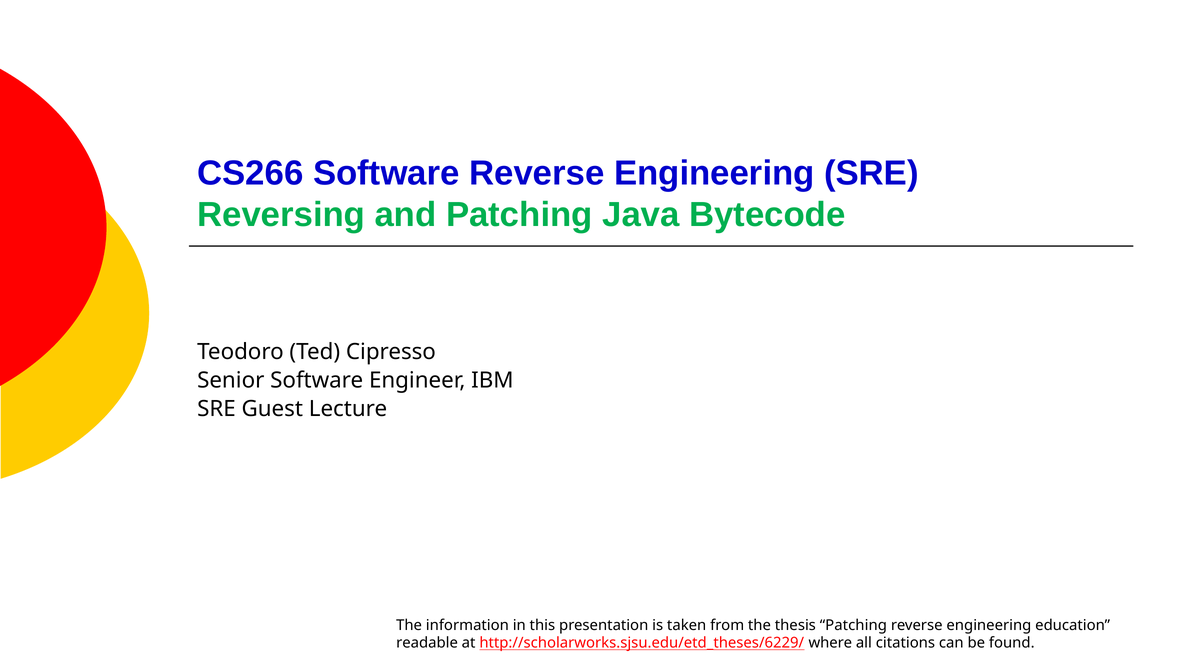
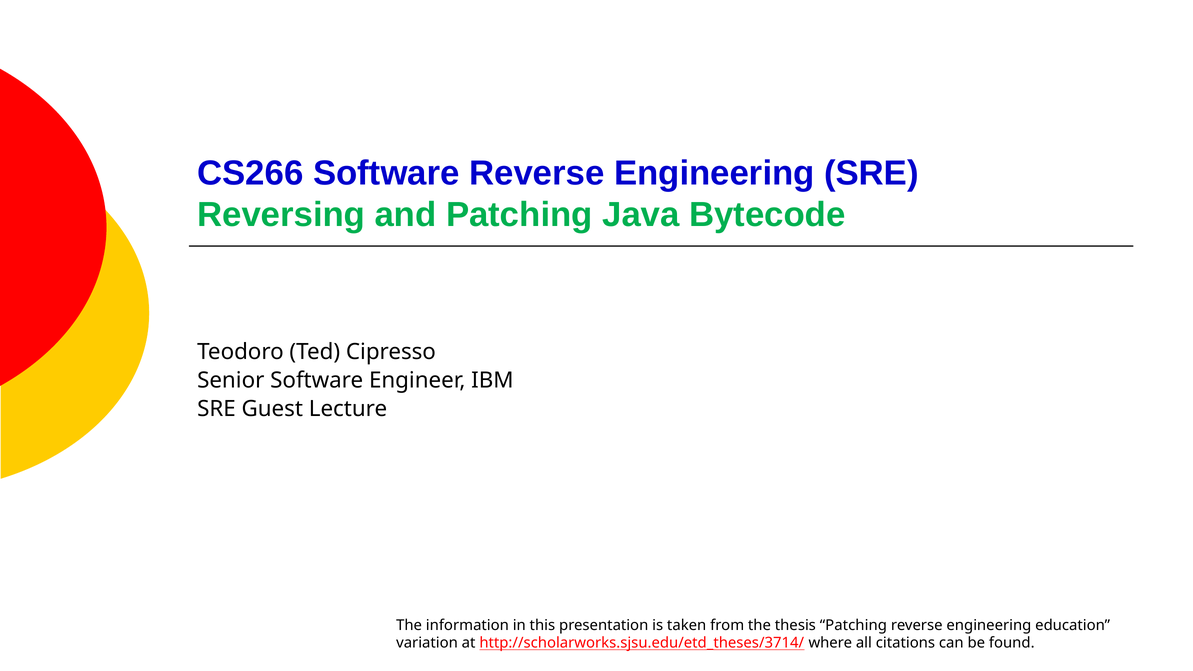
readable: readable -> variation
http://scholarworks.sjsu.edu/etd_theses/6229/: http://scholarworks.sjsu.edu/etd_theses/6229/ -> http://scholarworks.sjsu.edu/etd_theses/3714/
